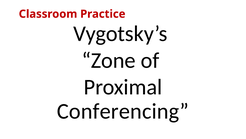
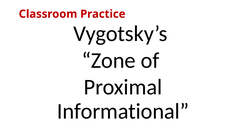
Conferencing: Conferencing -> Informational
